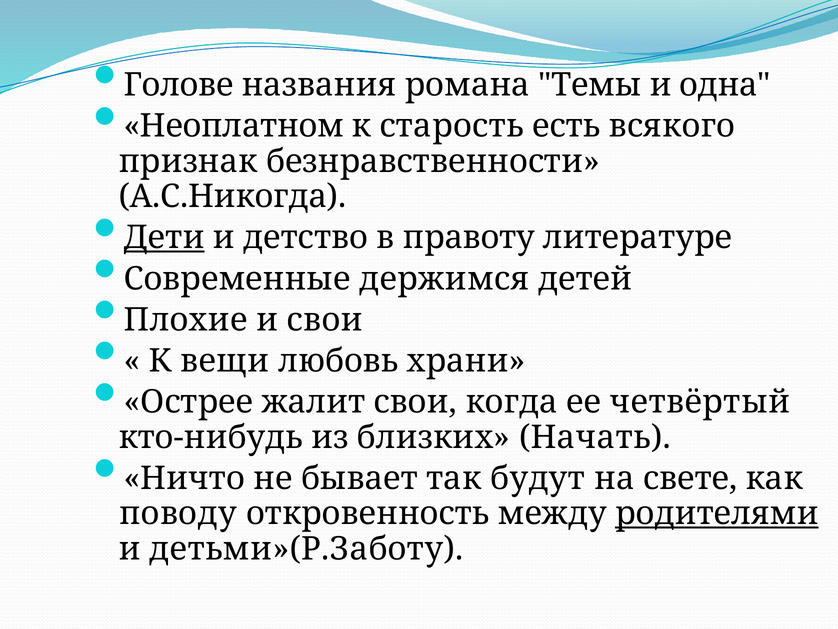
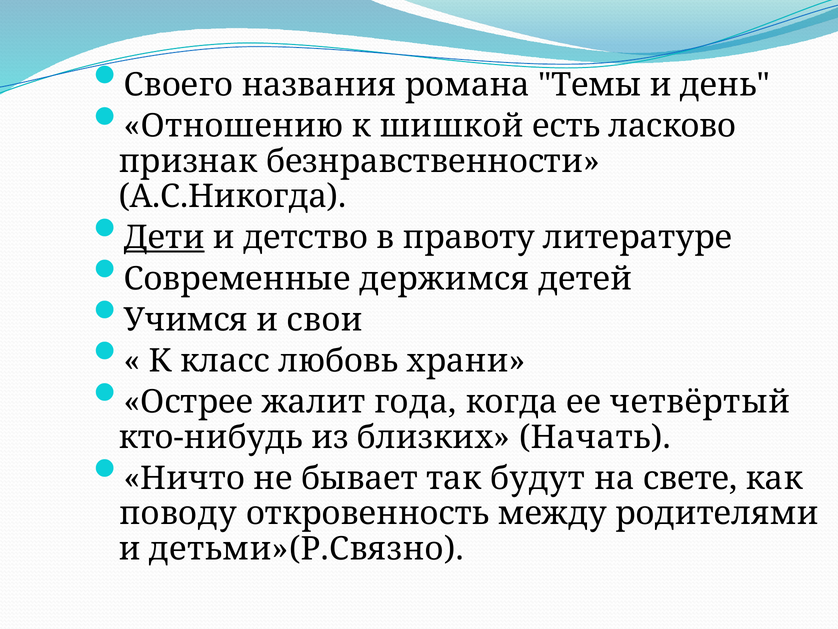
Голове: Голове -> Своего
одна: одна -> день
Неоплатном: Неоплатном -> Отношению
старость: старость -> шишкой
всякого: всякого -> ласково
Плохие: Плохие -> Учимся
вещи: вещи -> класс
жалит свои: свои -> года
родителями underline: present -> none
детьми»(Р.Заботу: детьми»(Р.Заботу -> детьми»(Р.Связно
